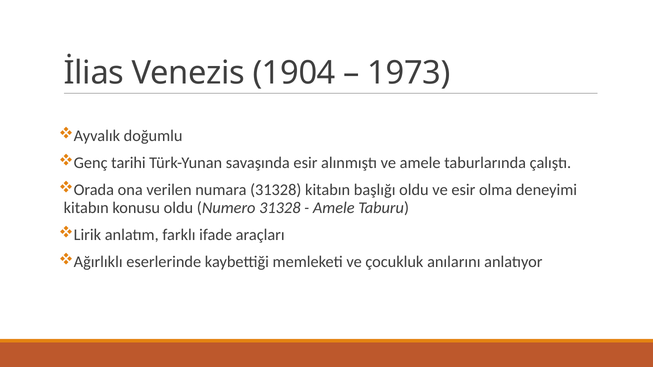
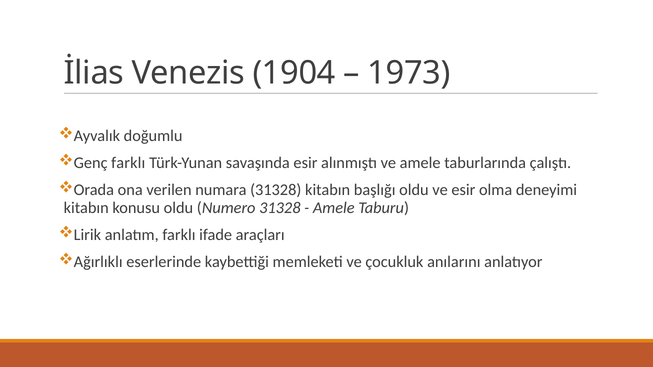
Genç tarihi: tarihi -> farklı
